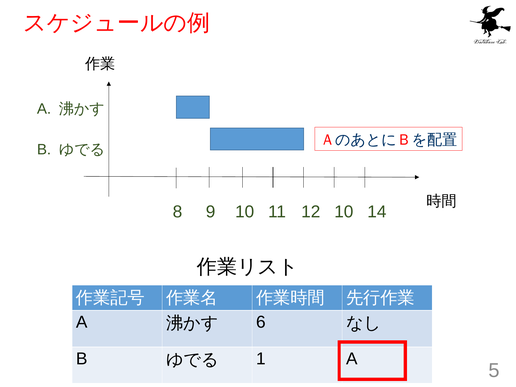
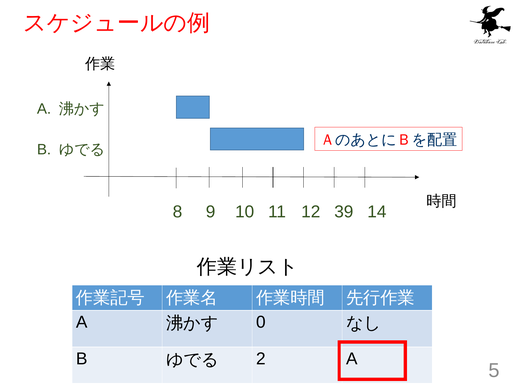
12 10: 10 -> 39
6: 6 -> 0
1: 1 -> 2
